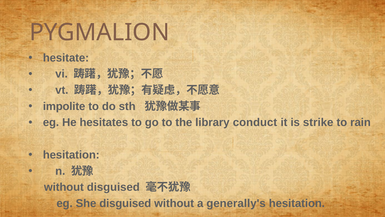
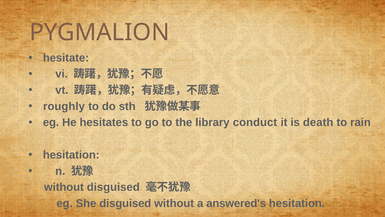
impolite: impolite -> roughly
strike: strike -> death
generally's: generally's -> answered's
